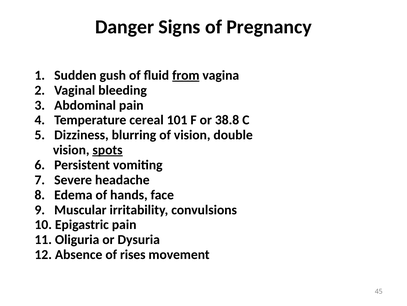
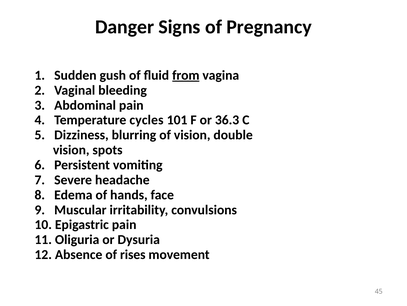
cereal: cereal -> cycles
38.8: 38.8 -> 36.3
spots underline: present -> none
